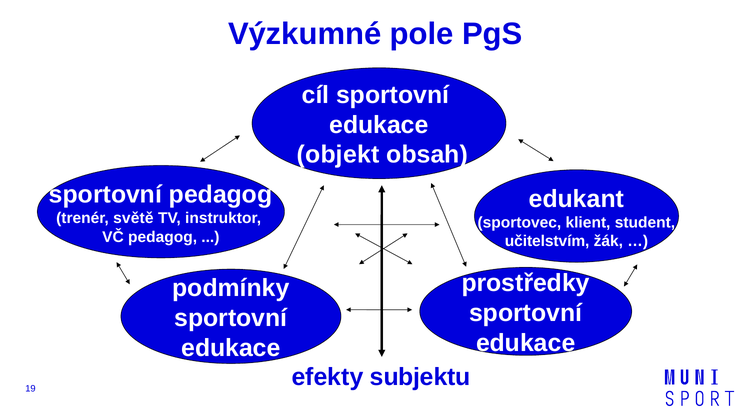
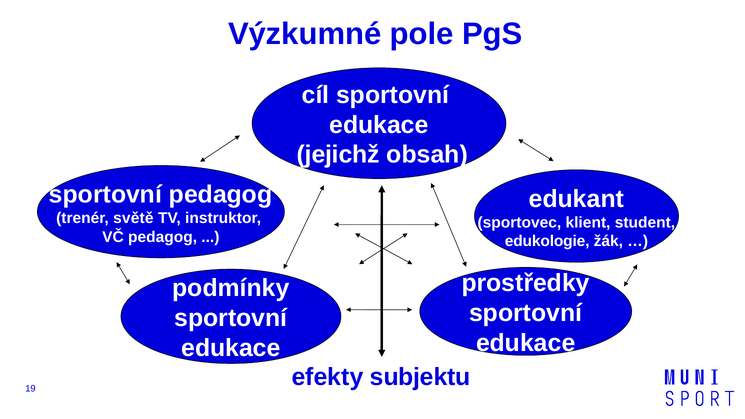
objekt: objekt -> jejichž
učitelstvím: učitelstvím -> edukologie
